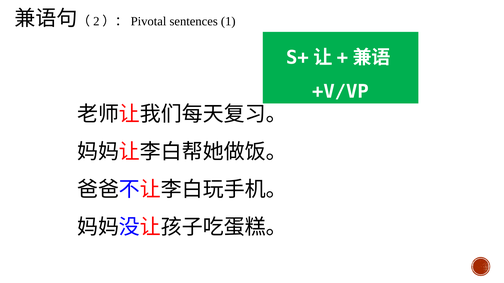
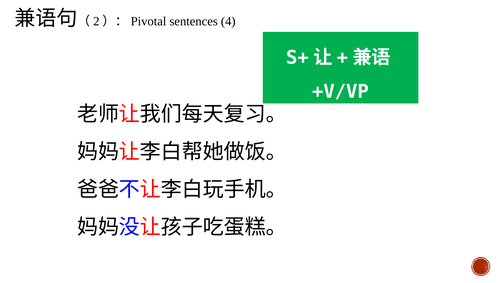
1: 1 -> 4
